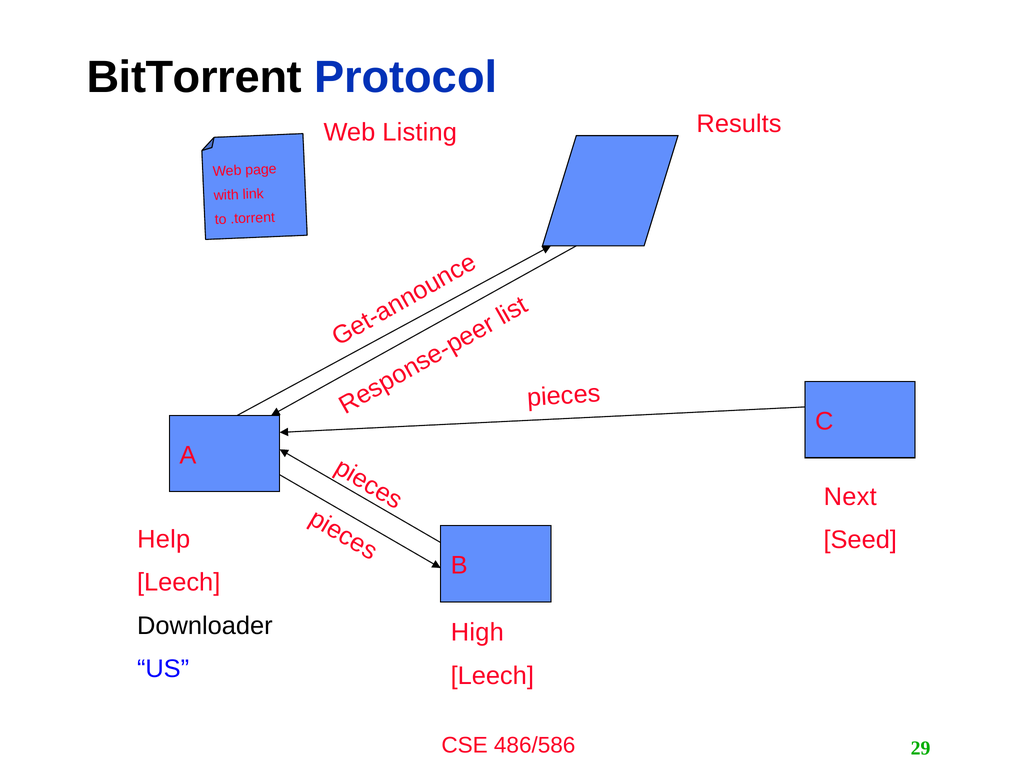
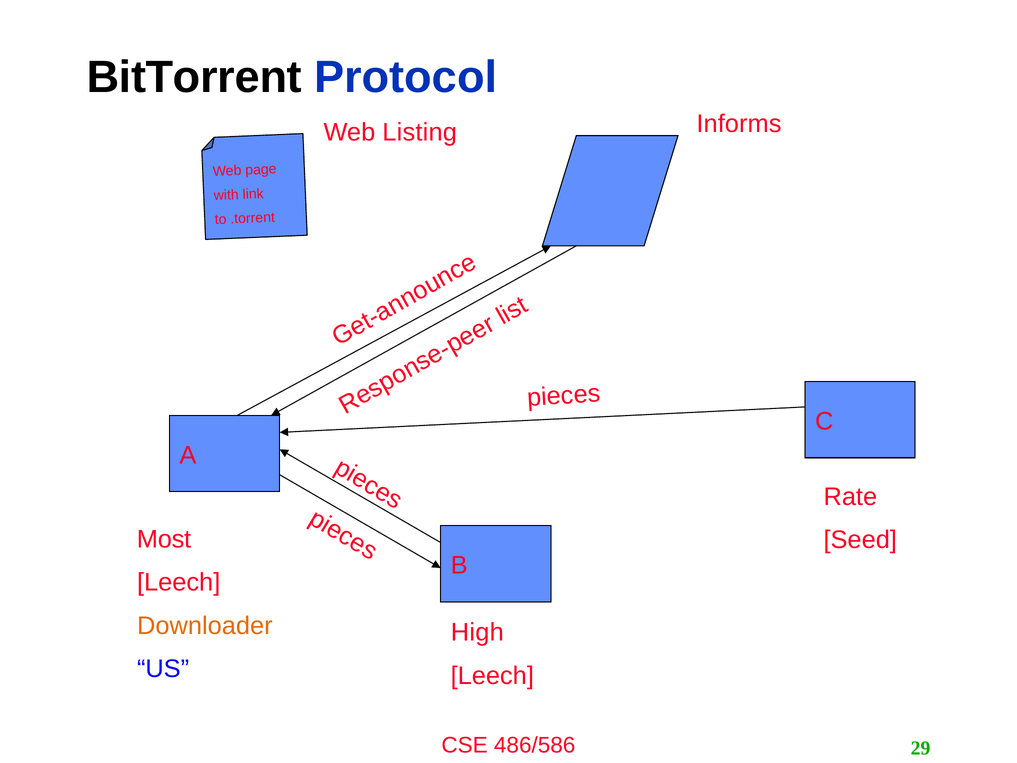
Results: Results -> Informs
Next: Next -> Rate
Help: Help -> Most
Downloader colour: black -> orange
